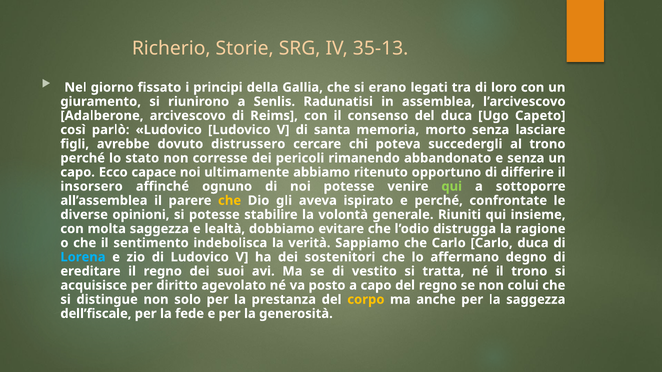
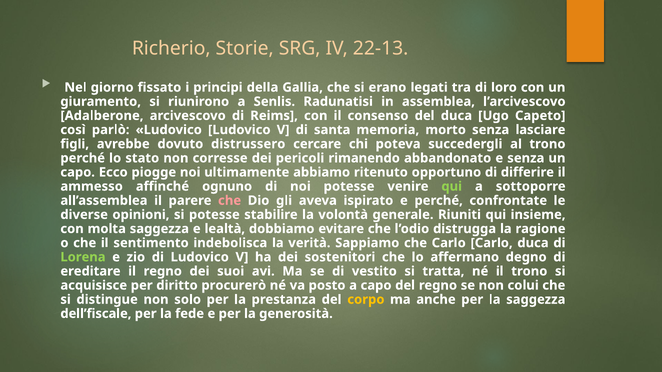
35-13: 35-13 -> 22-13
capace: capace -> piogge
insorsero: insorsero -> ammesso
che at (230, 201) colour: yellow -> pink
Lorena colour: light blue -> light green
agevolato: agevolato -> procurerò
